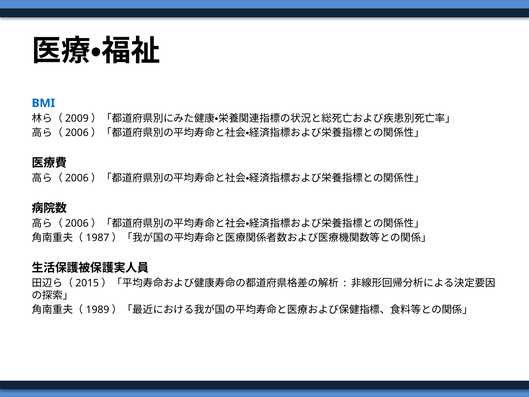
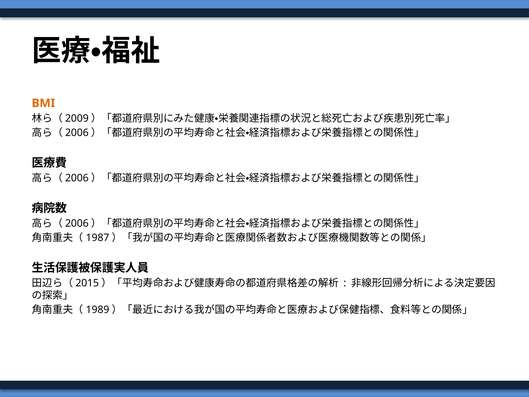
BMI colour: blue -> orange
